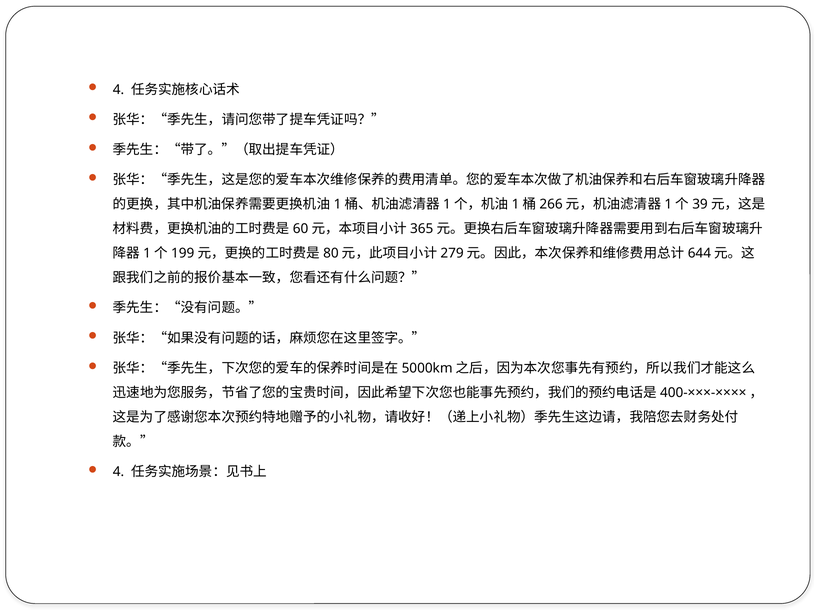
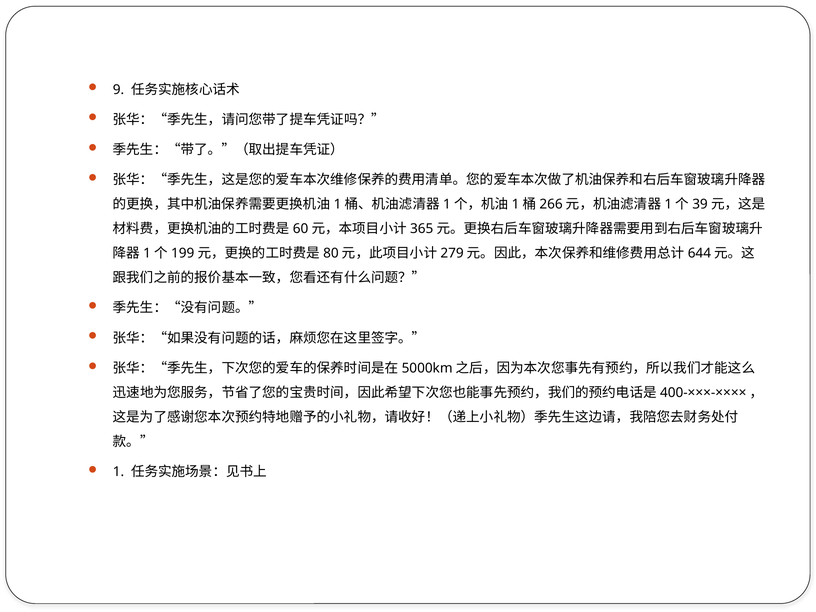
4 at (118, 90): 4 -> 9
4 at (118, 472): 4 -> 1
